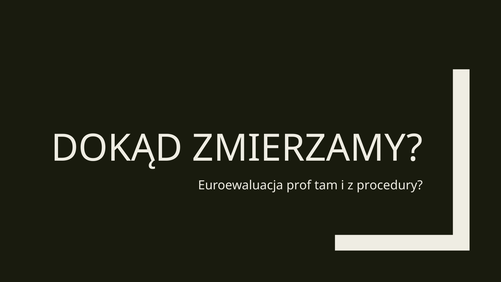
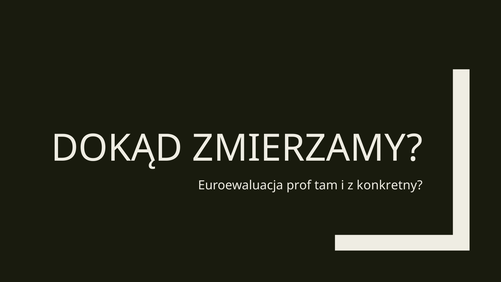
procedury: procedury -> konkretny
